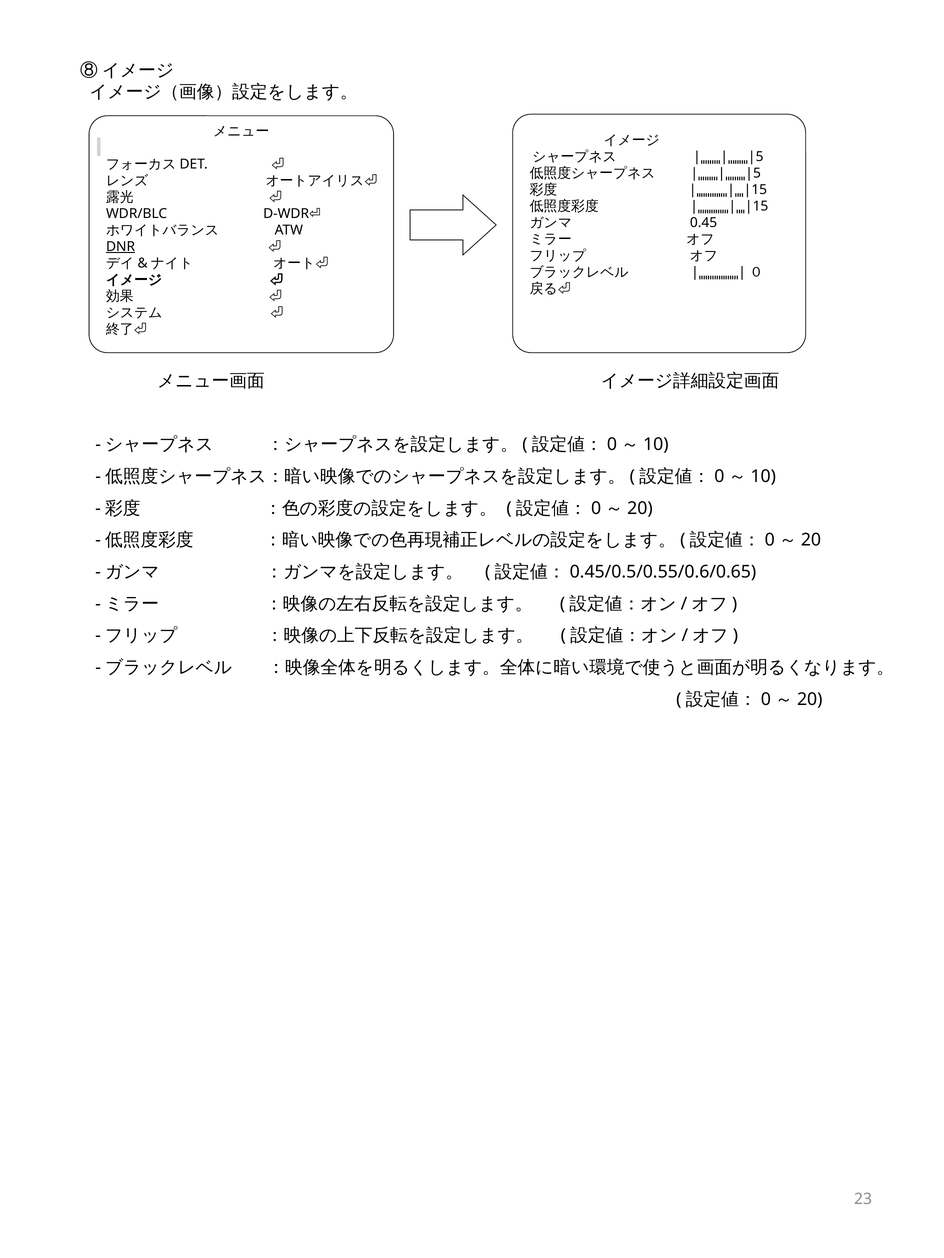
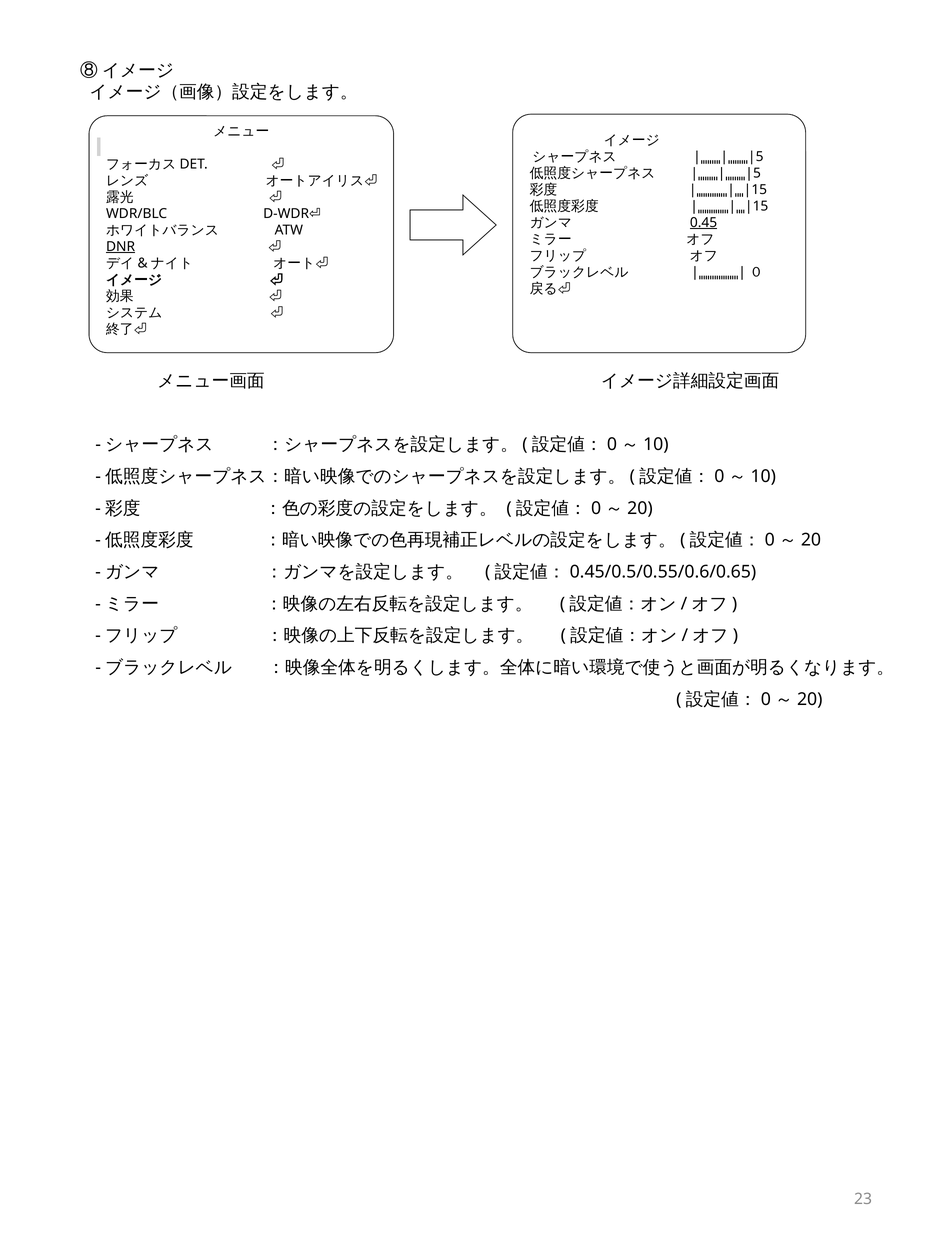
0.45 underline: none -> present
